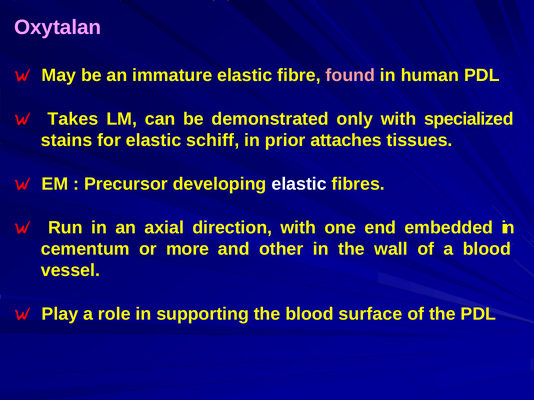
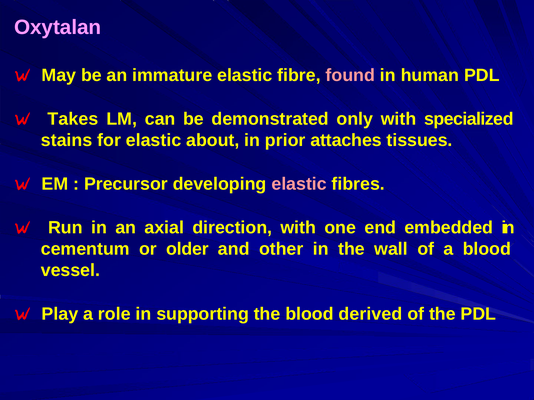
schiff: schiff -> about
elastic at (299, 184) colour: white -> pink
more: more -> older
surface: surface -> derived
